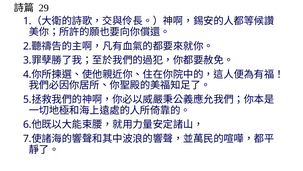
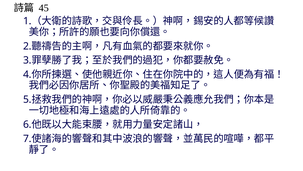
29: 29 -> 45
